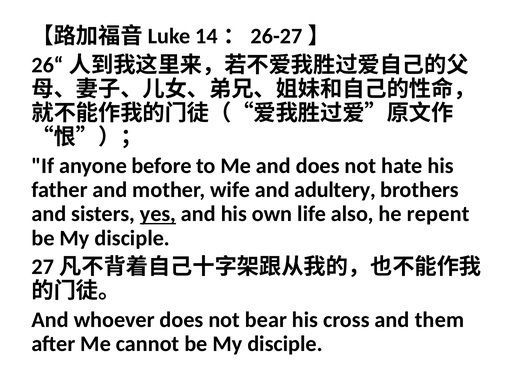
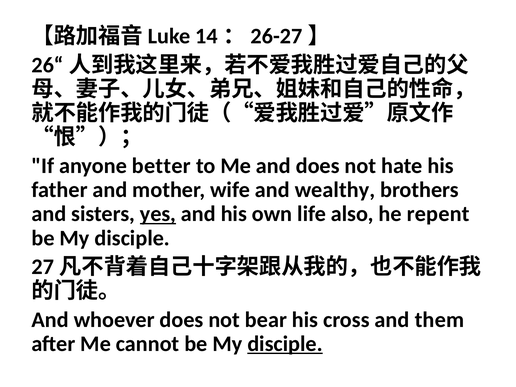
before: before -> better
adultery: adultery -> wealthy
disciple at (285, 344) underline: none -> present
